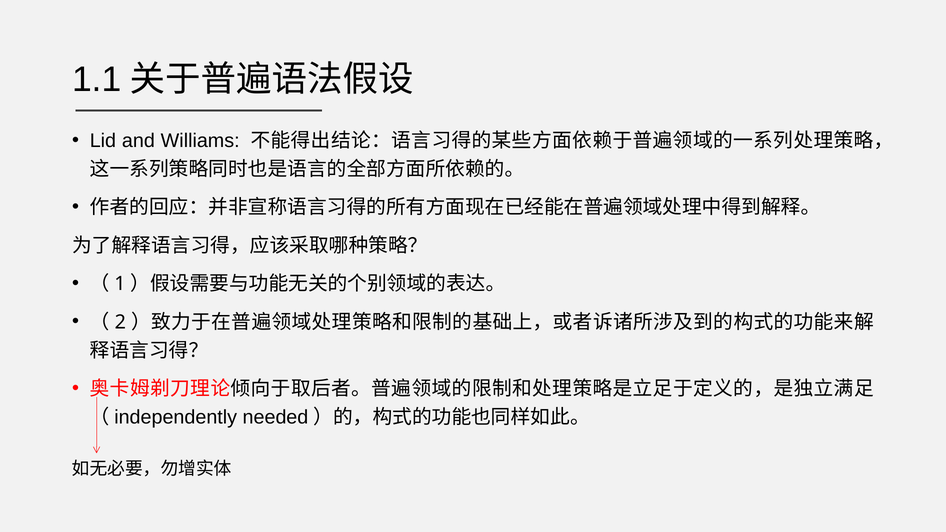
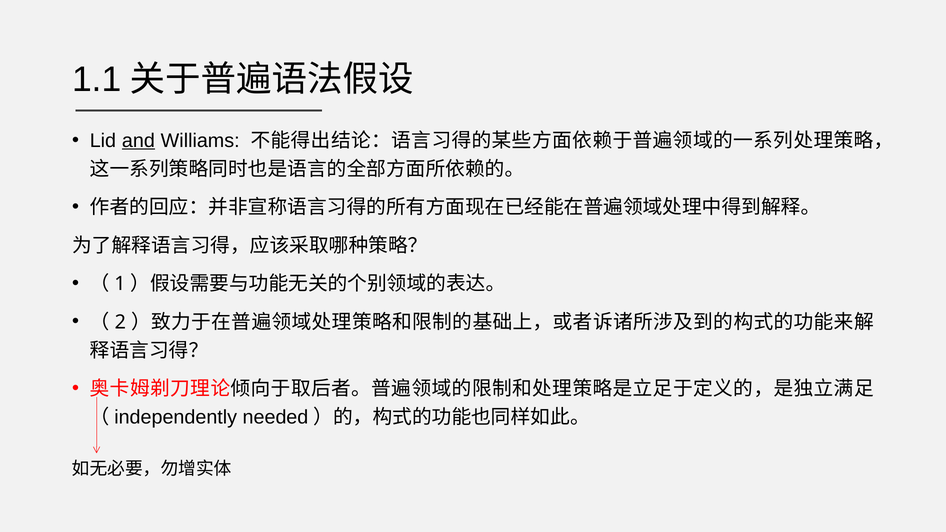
and underline: none -> present
